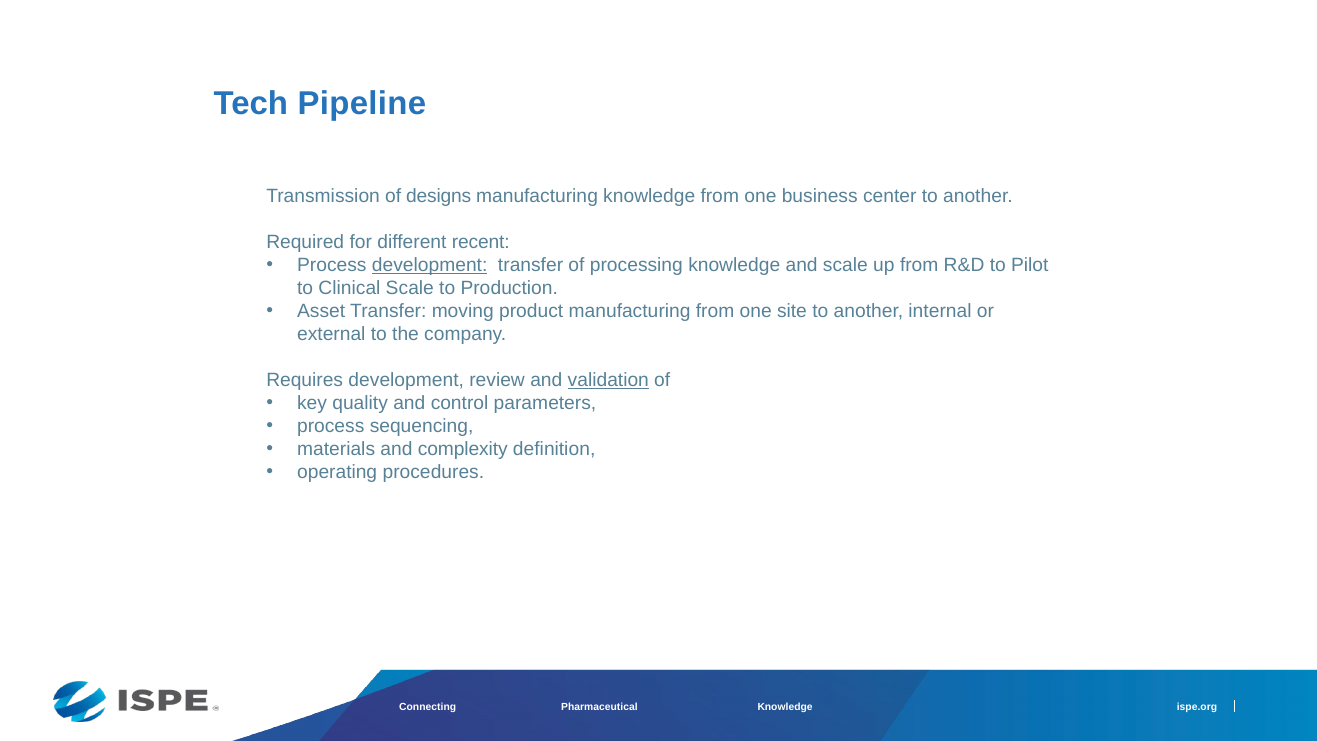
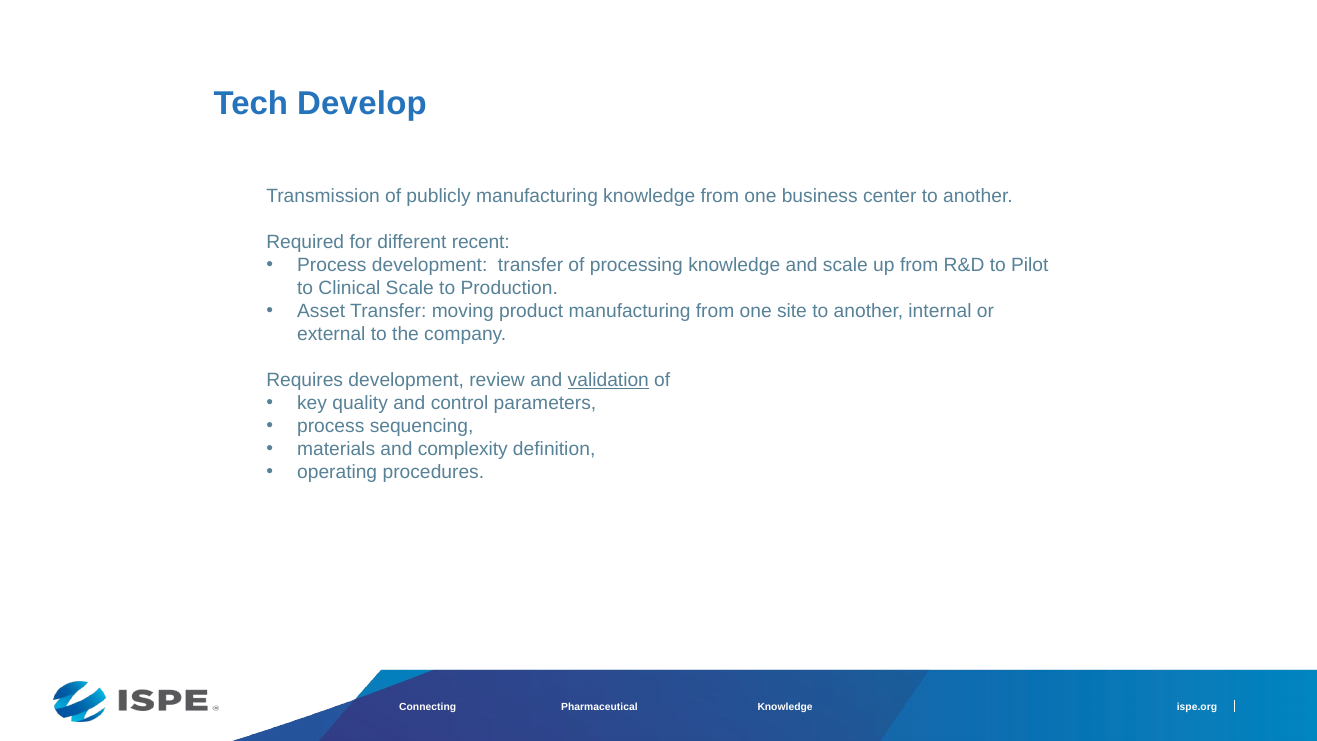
Pipeline: Pipeline -> Develop
designs: designs -> publicly
development at (430, 265) underline: present -> none
